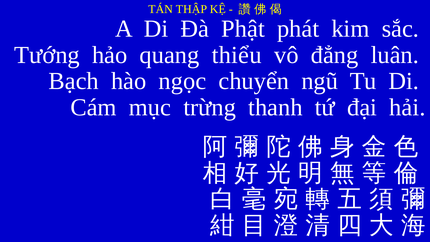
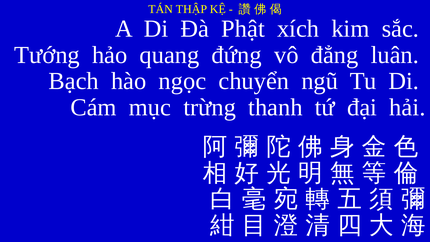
phát: phát -> xích
thiểu: thiểu -> đứng
